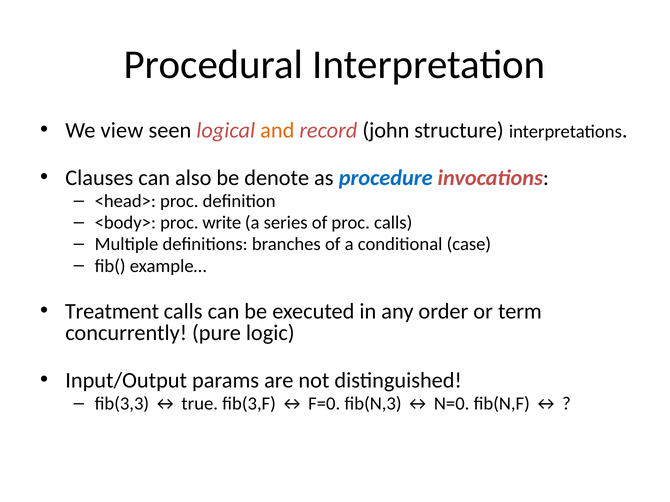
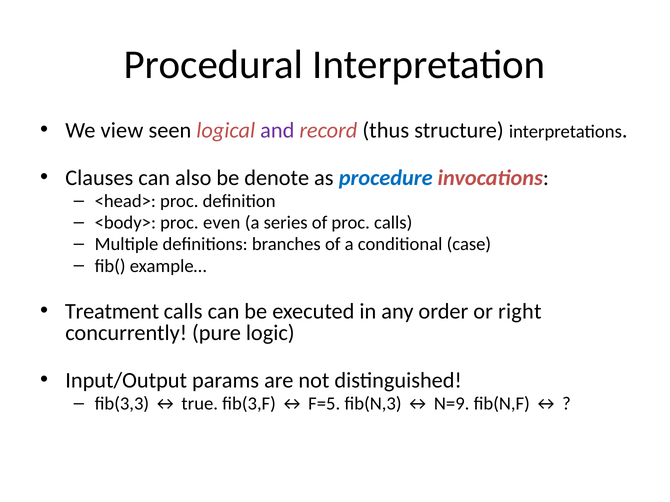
and colour: orange -> purple
john: john -> thus
write: write -> even
term: term -> right
F=0: F=0 -> F=5
N=0: N=0 -> N=9
